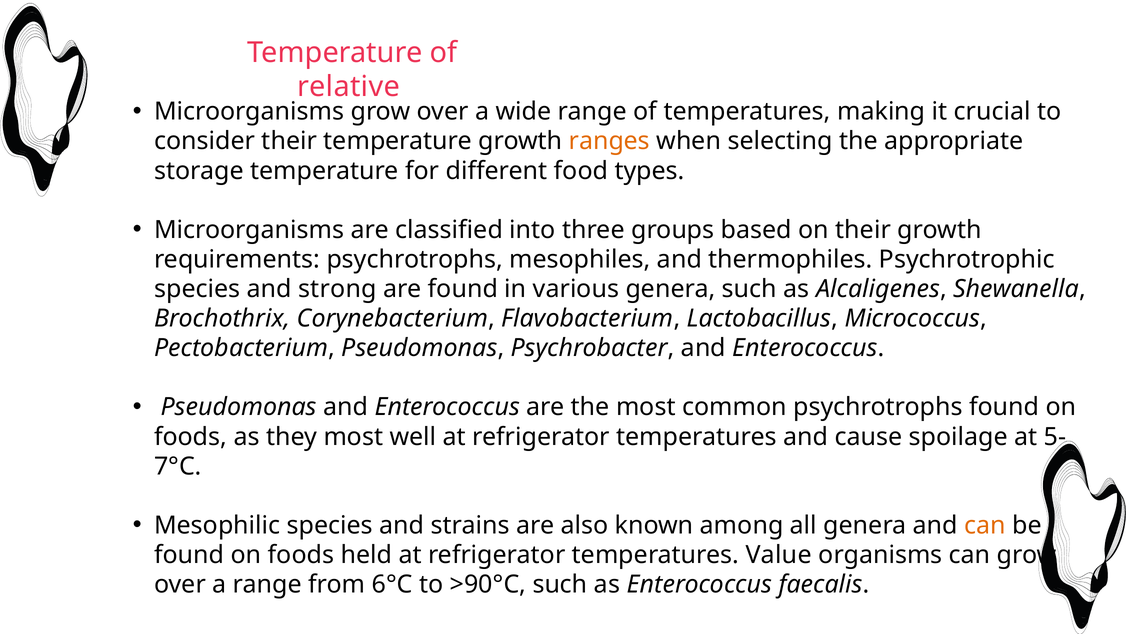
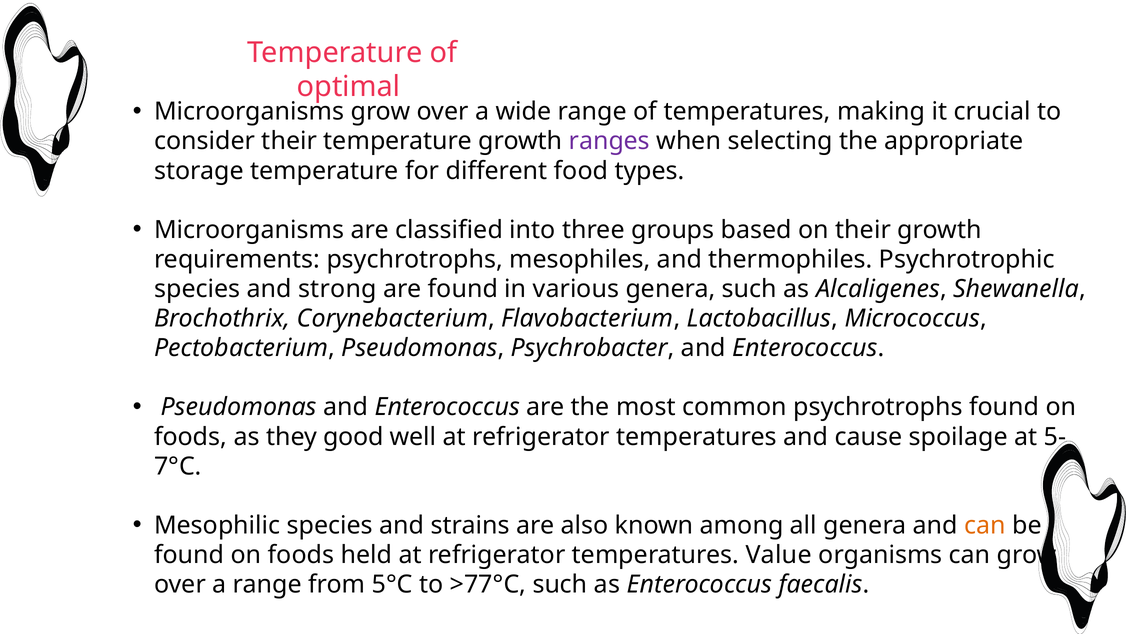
relative: relative -> optimal
ranges colour: orange -> purple
they most: most -> good
6°C: 6°C -> 5°C
>90°C: >90°C -> >77°C
